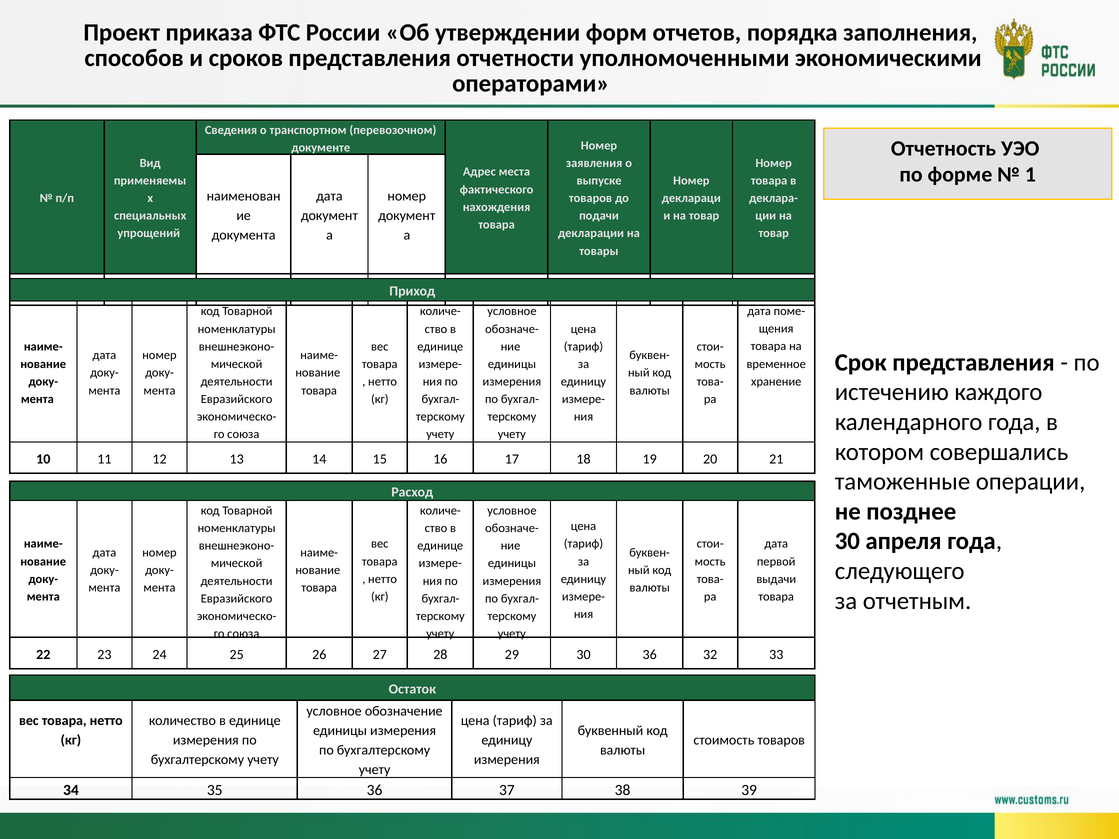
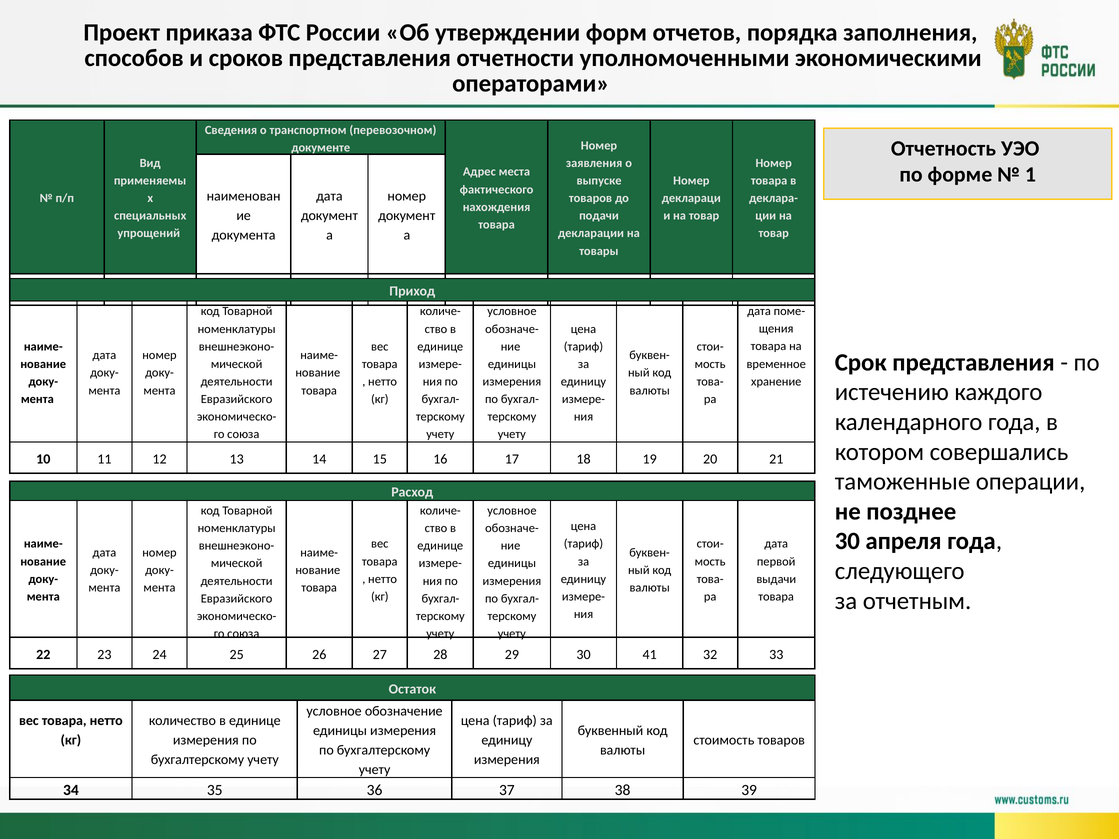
30 36: 36 -> 41
